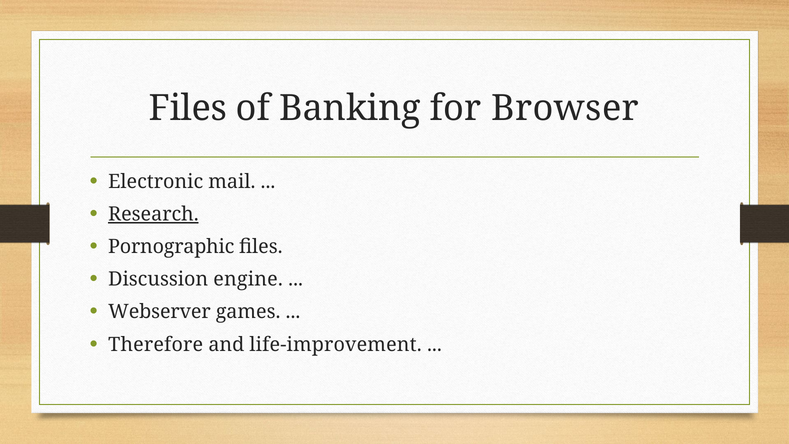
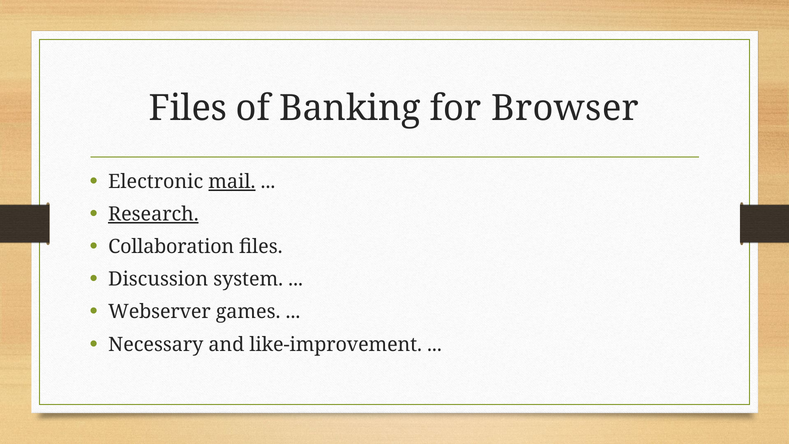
mail underline: none -> present
Pornographic: Pornographic -> Collaboration
engine: engine -> system
Therefore: Therefore -> Necessary
life-improvement: life-improvement -> like-improvement
